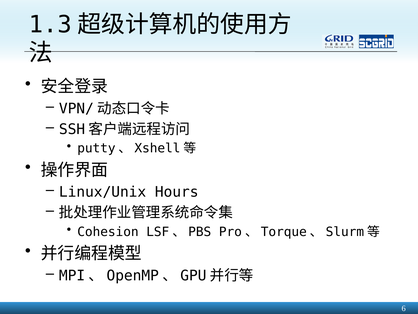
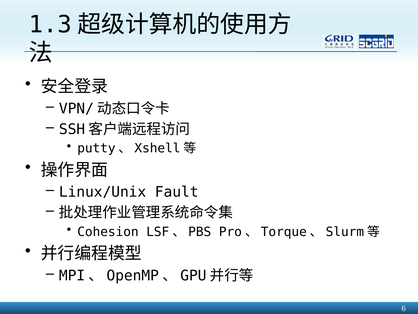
Hours: Hours -> Fault
